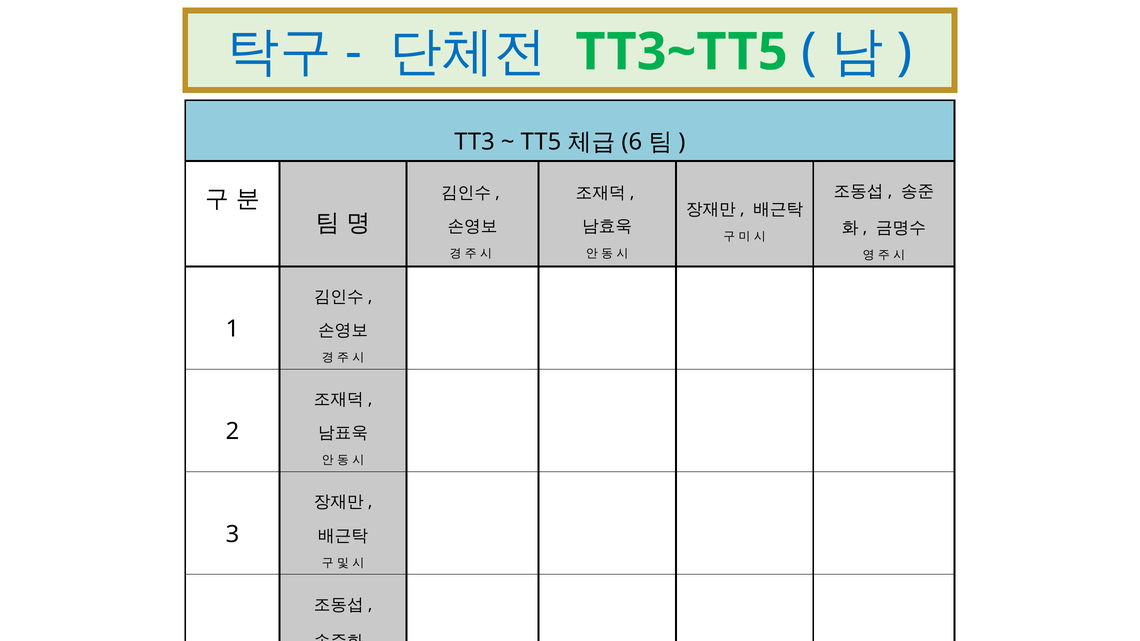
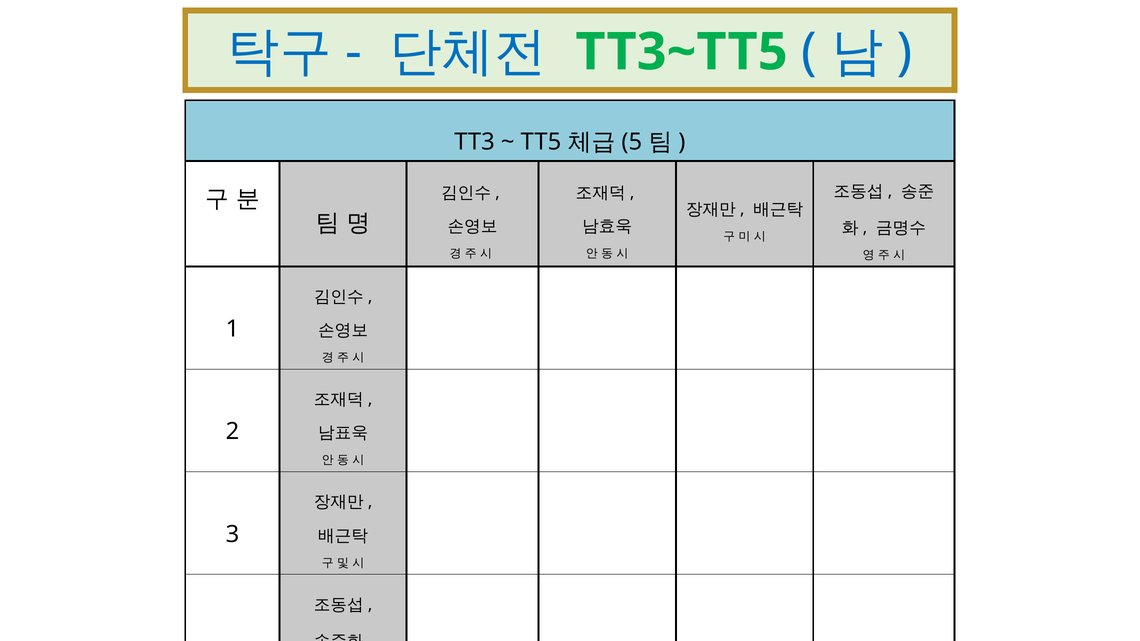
6: 6 -> 5
